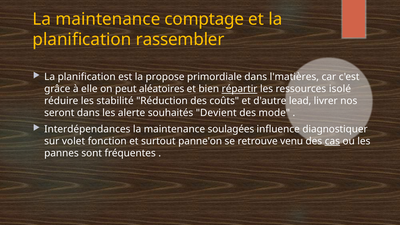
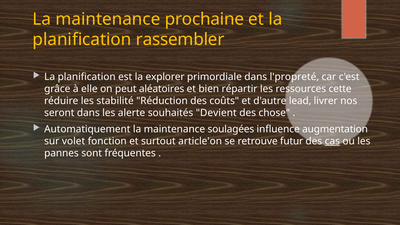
comptage: comptage -> prochaine
propose: propose -> explorer
l'matières: l'matières -> l'propreté
répartir underline: present -> none
isolé: isolé -> cette
mode: mode -> chose
Interdépendances: Interdépendances -> Automatiquement
diagnostiquer: diagnostiquer -> augmentation
panne'on: panne'on -> article'on
venu: venu -> futur
